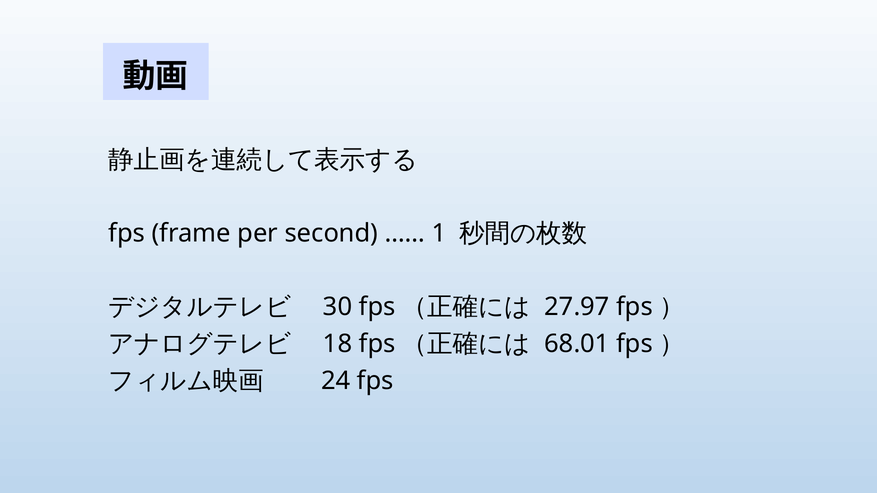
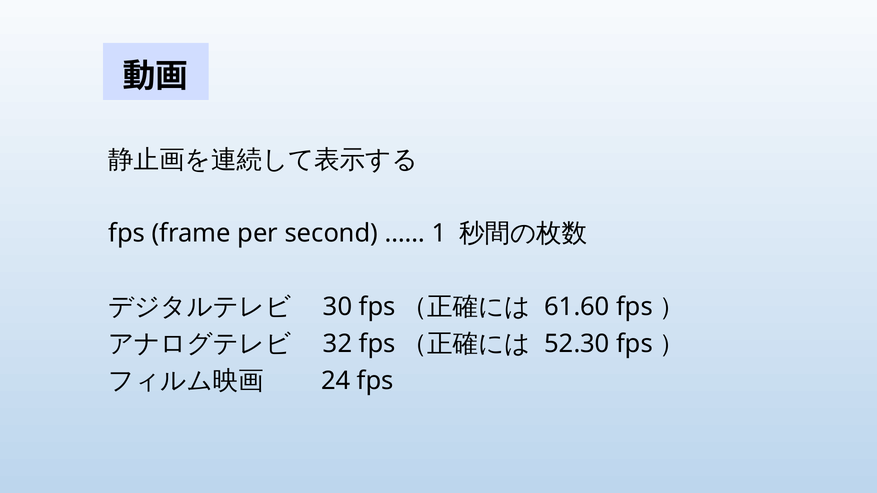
27.97: 27.97 -> 61.60
18: 18 -> 32
68.01: 68.01 -> 52.30
